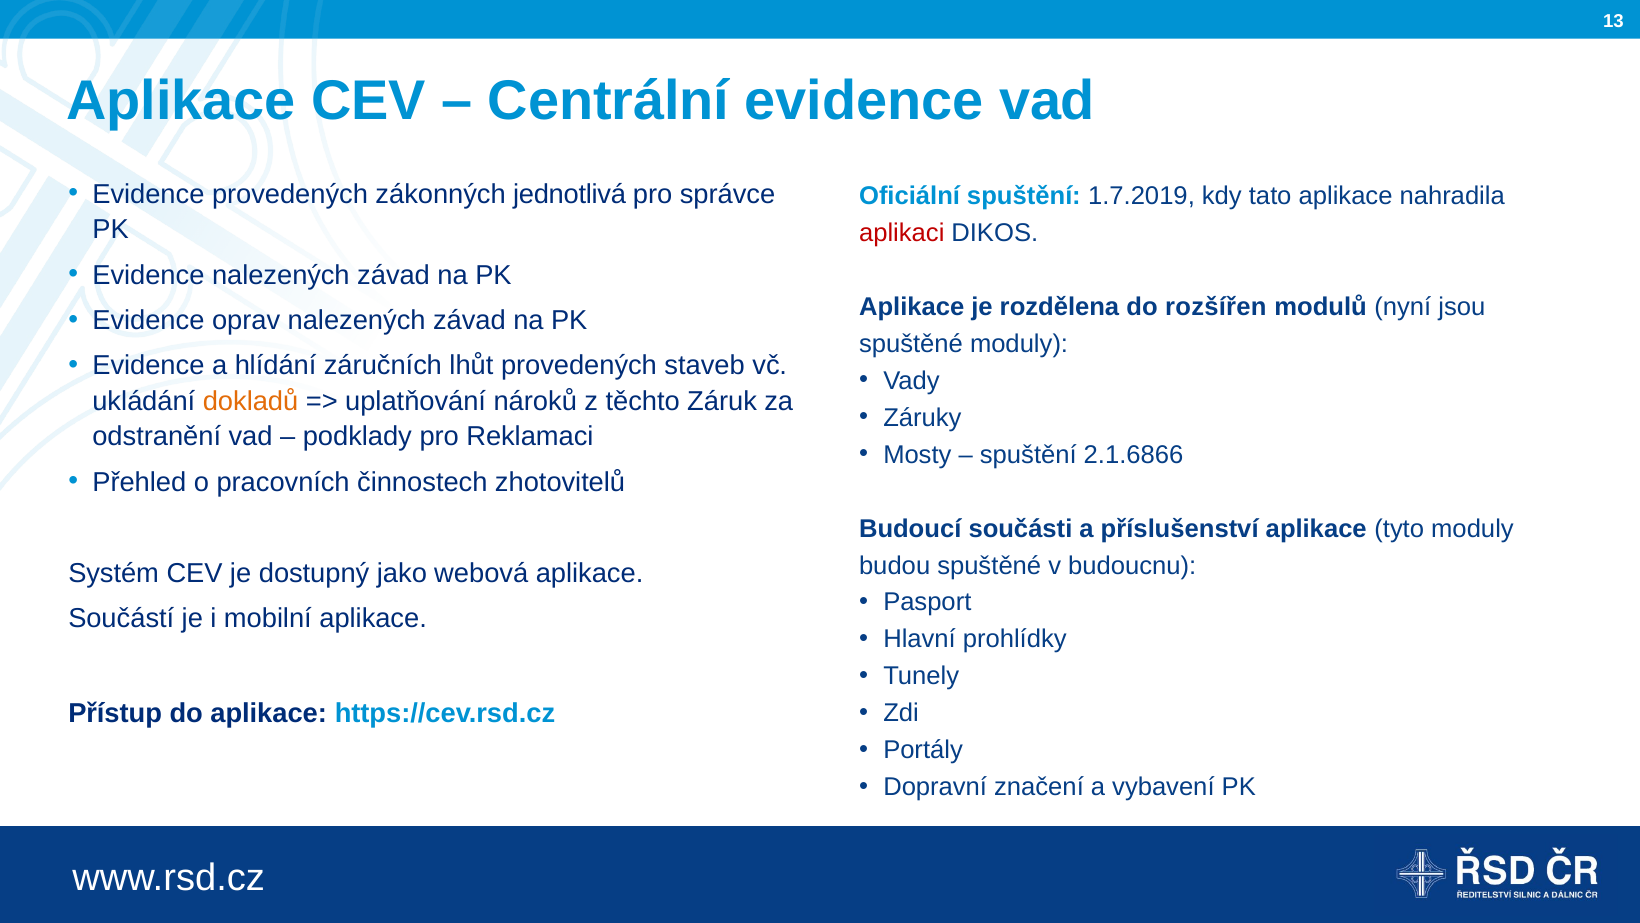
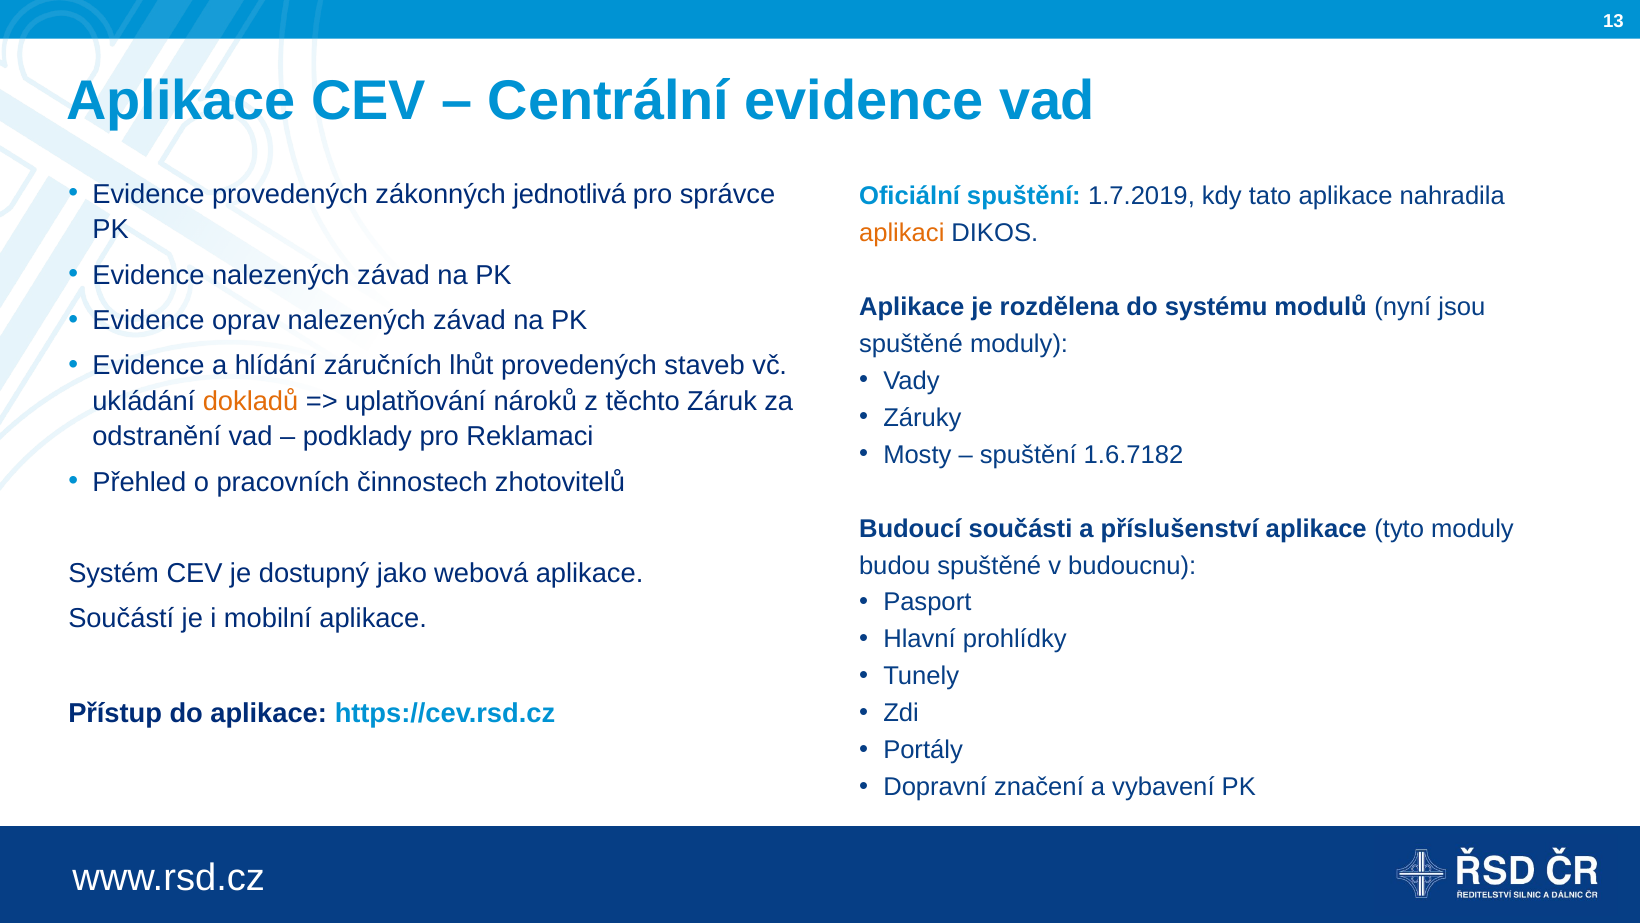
aplikaci colour: red -> orange
rozšířen: rozšířen -> systému
2.1.6866: 2.1.6866 -> 1.6.7182
